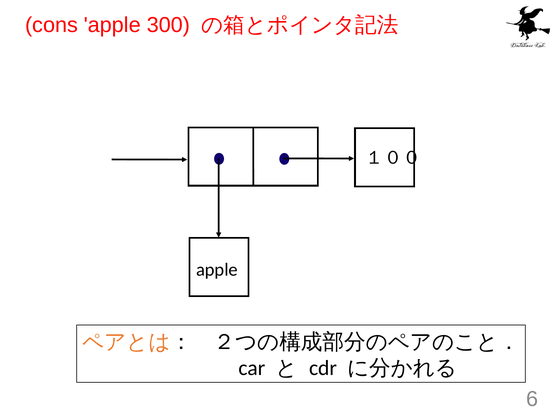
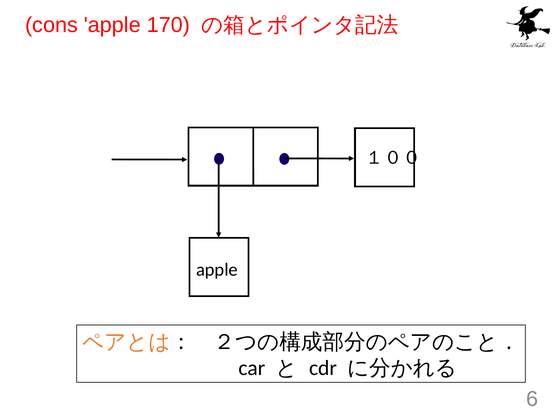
300: 300 -> 170
